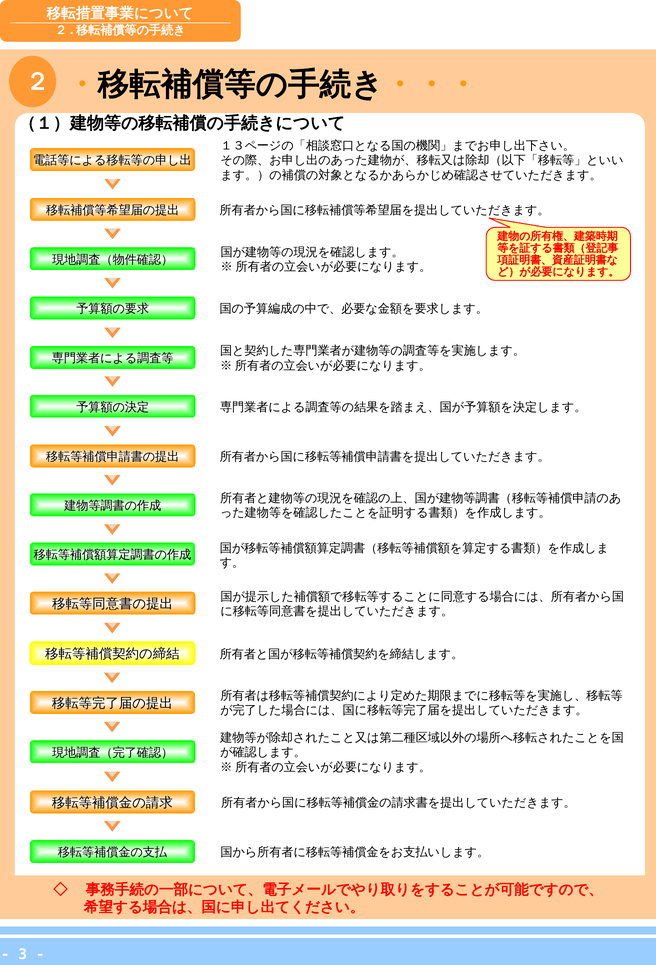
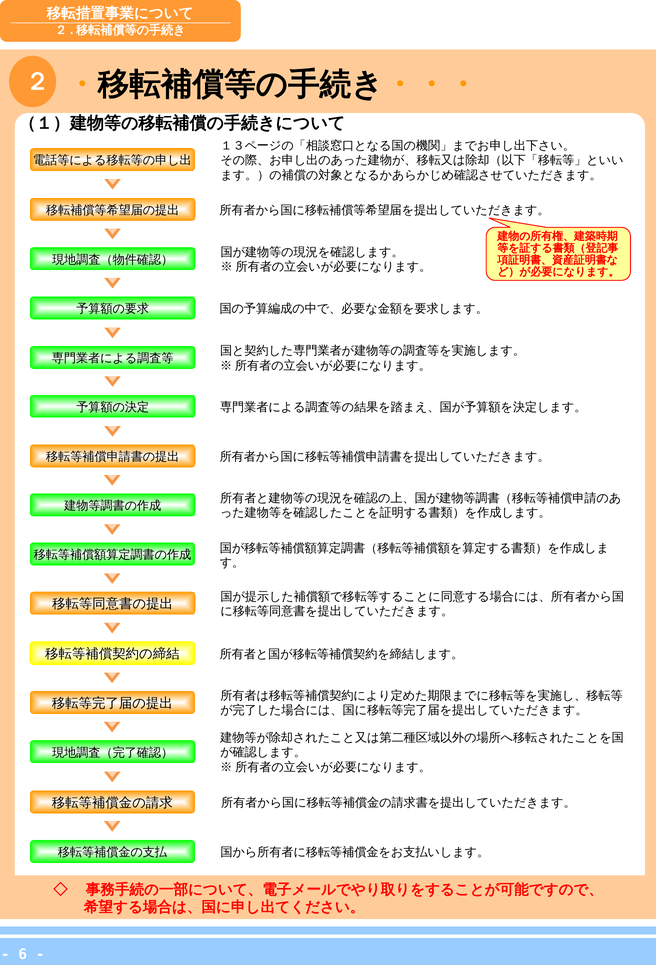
3: 3 -> 6
